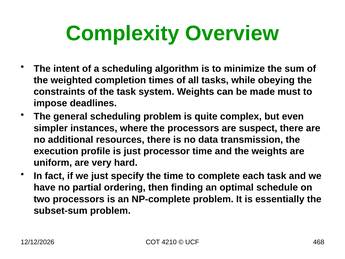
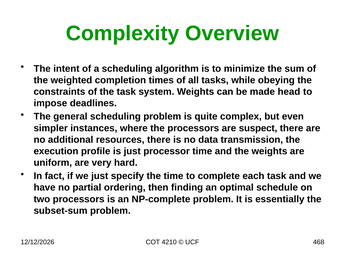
must: must -> head
